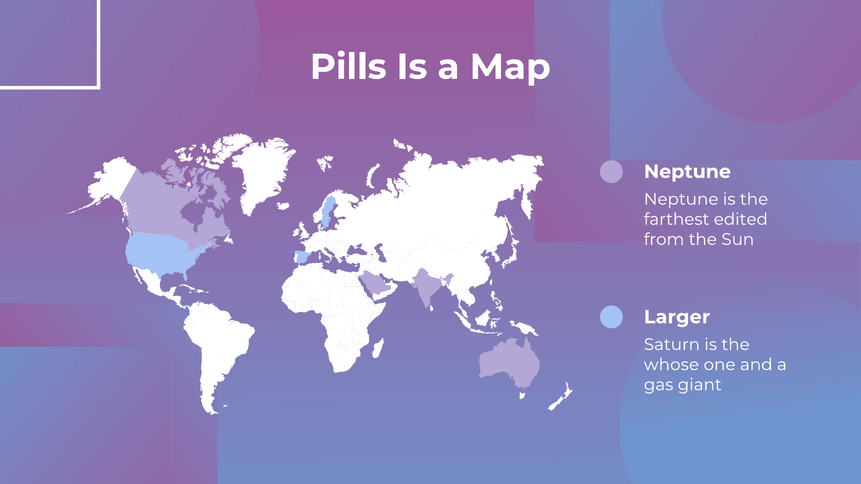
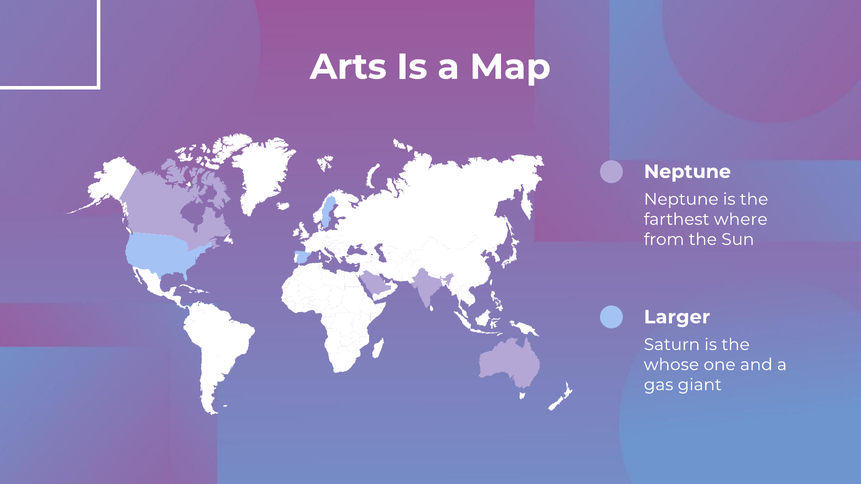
Pills: Pills -> Arts
edited: edited -> where
